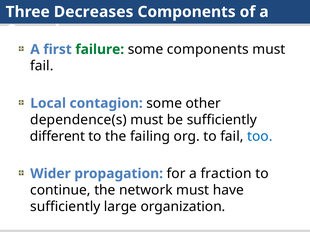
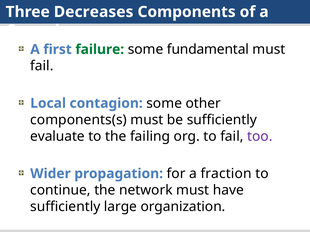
some components: components -> fundamental
dependence(s: dependence(s -> components(s
different: different -> evaluate
too colour: blue -> purple
